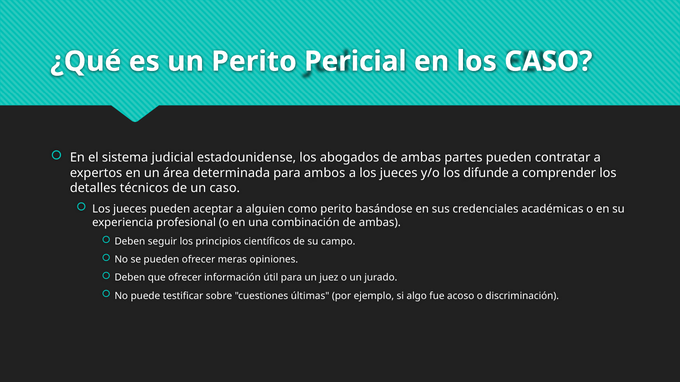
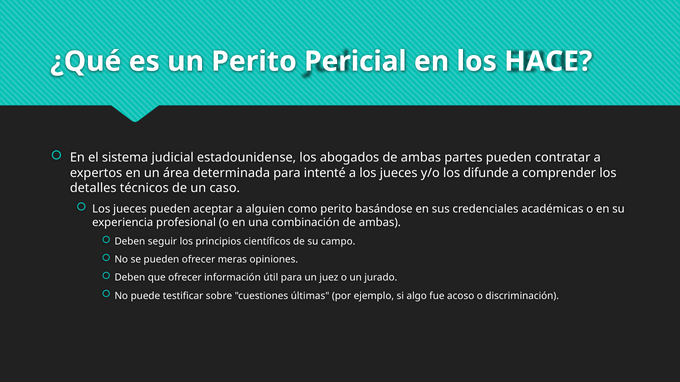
los CASO: CASO -> HACE
ambos: ambos -> intenté
